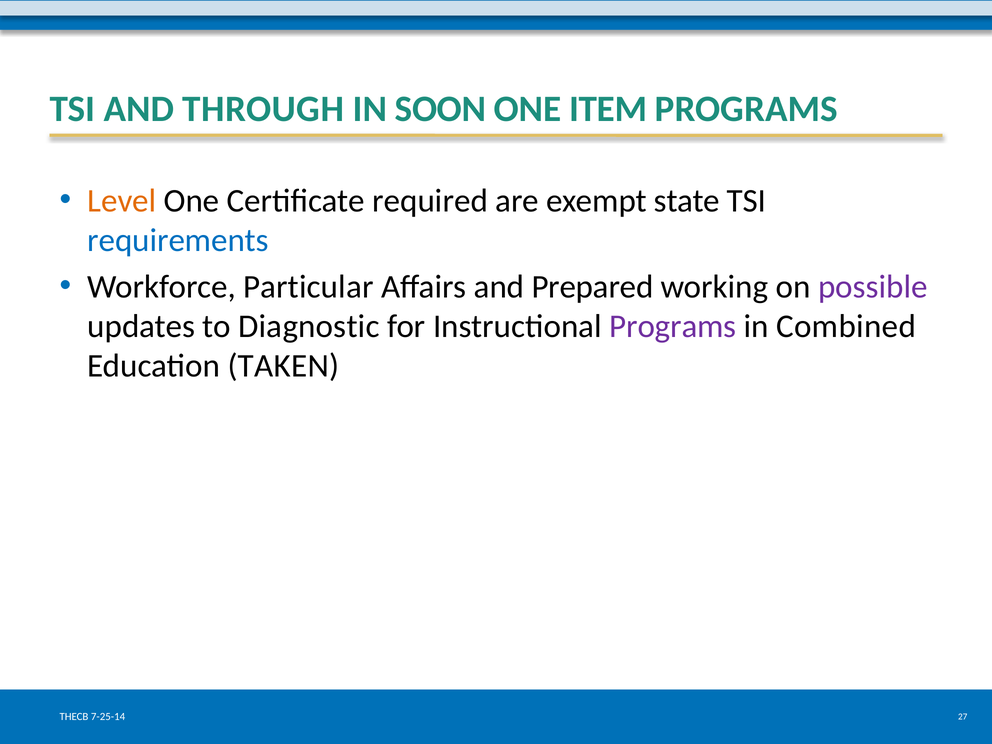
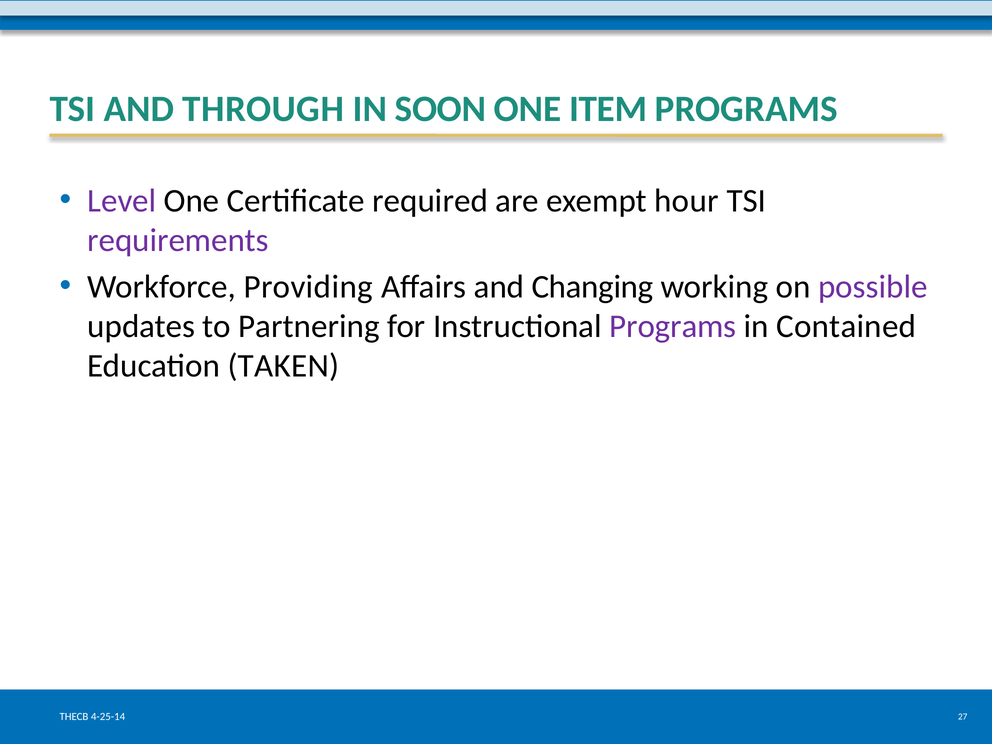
Level colour: orange -> purple
state: state -> hour
requirements colour: blue -> purple
Particular: Particular -> Providing
Prepared: Prepared -> Changing
Diagnostic: Diagnostic -> Partnering
Combined: Combined -> Contained
7-25-14: 7-25-14 -> 4-25-14
